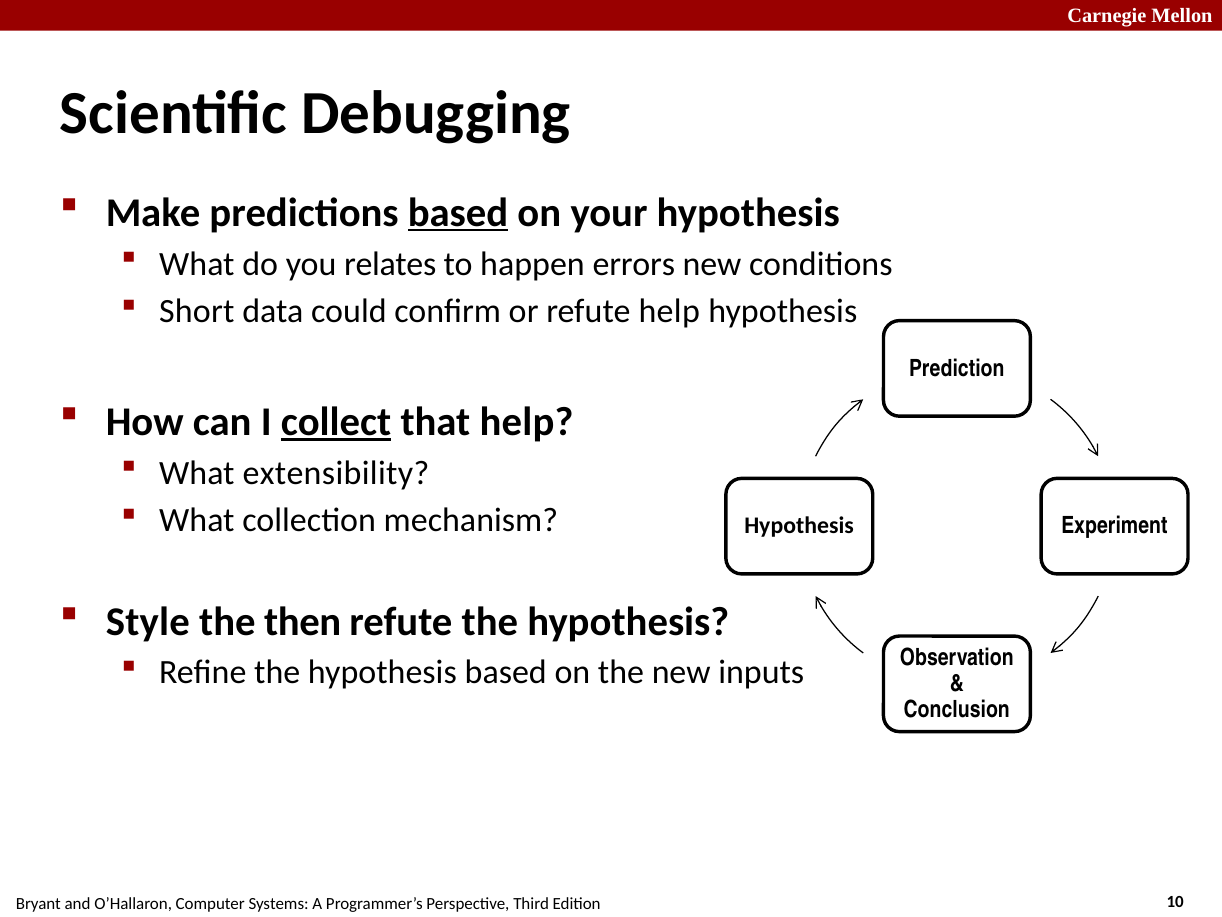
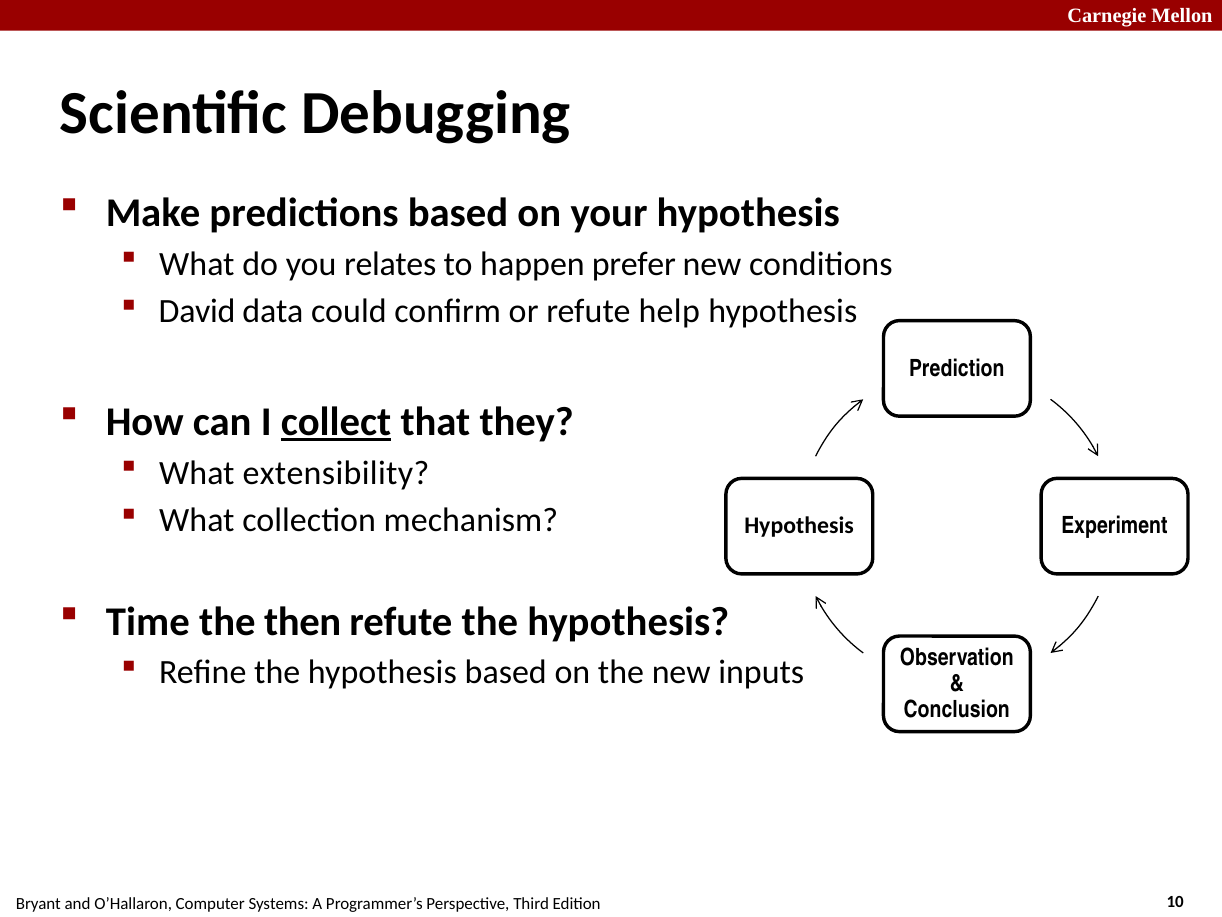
based at (458, 213) underline: present -> none
errors: errors -> prefer
Short: Short -> David
that help: help -> they
Style: Style -> Time
